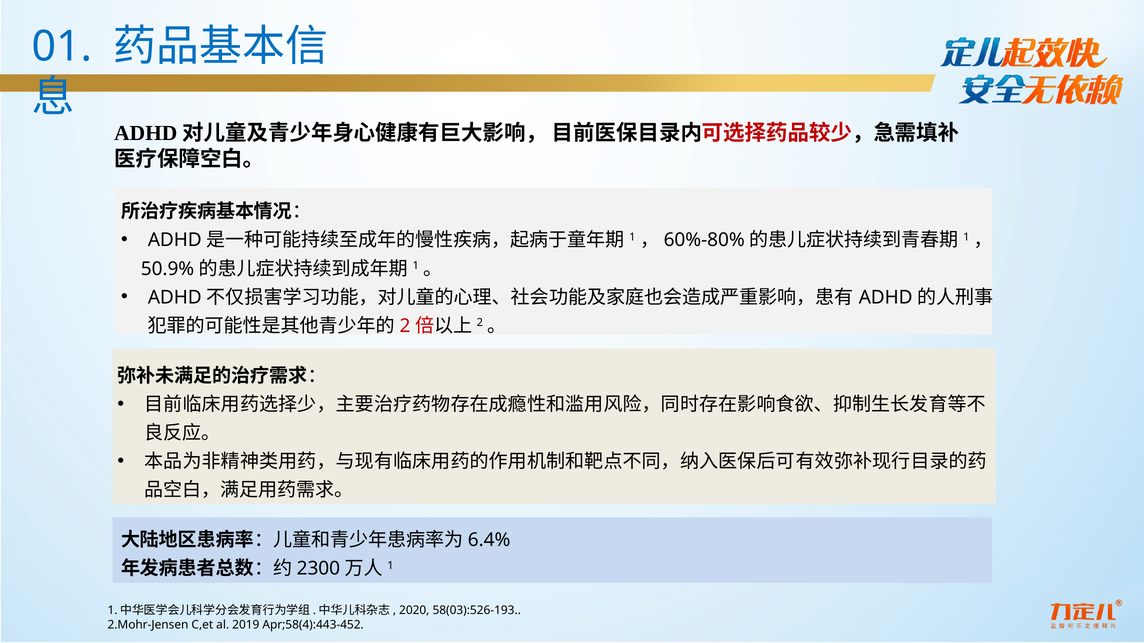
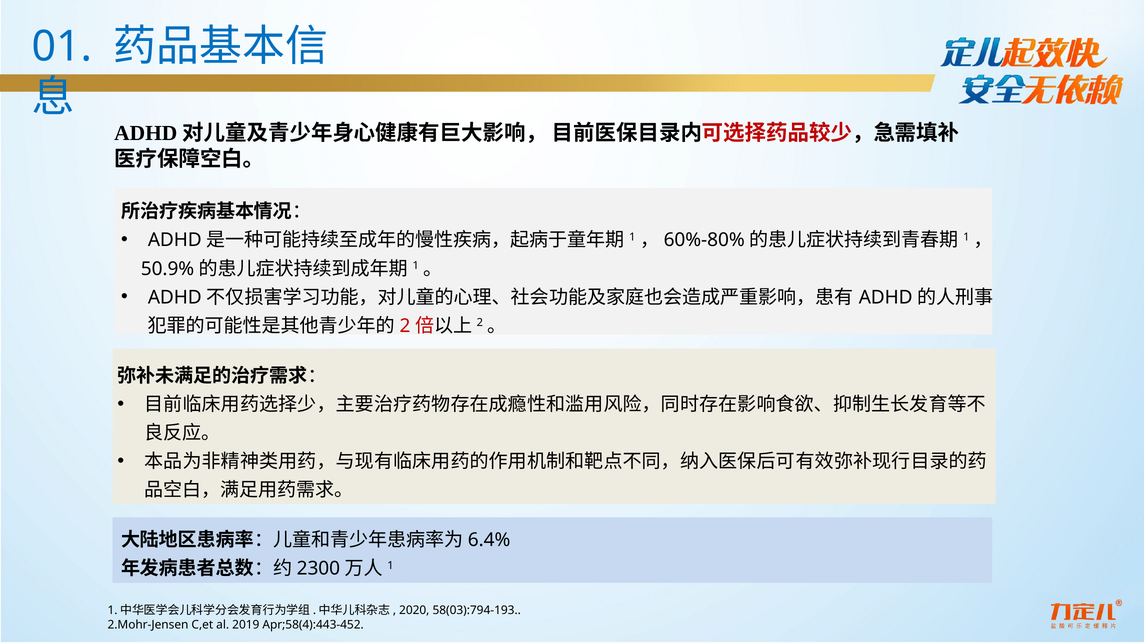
58(03):526-193: 58(03):526-193 -> 58(03):794-193
